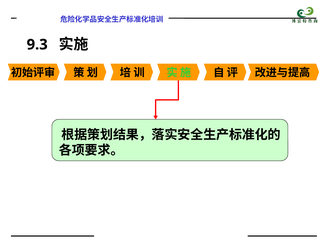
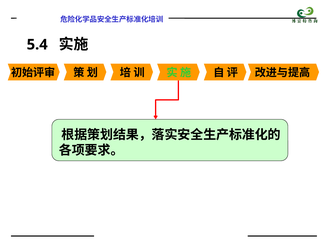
9.3: 9.3 -> 5.4
